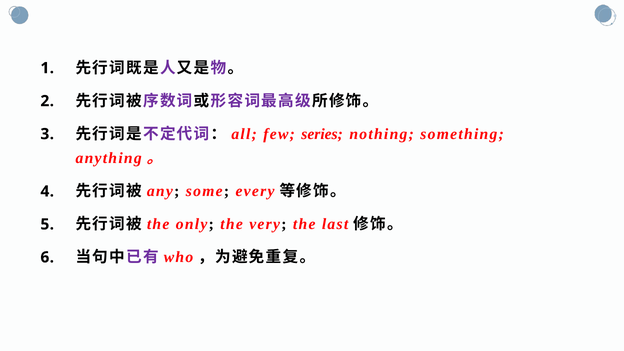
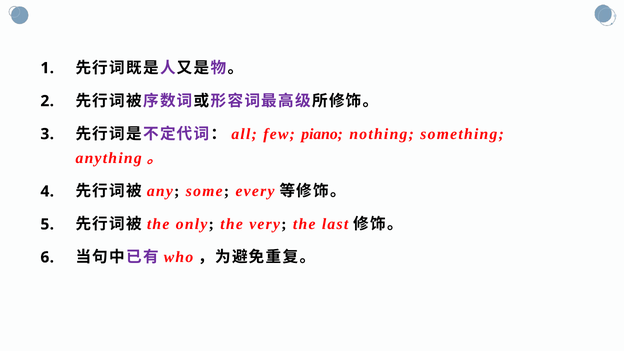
series: series -> piano
